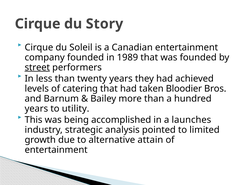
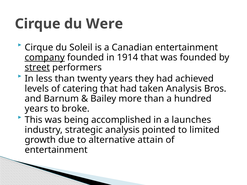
Story: Story -> Were
company underline: none -> present
1989: 1989 -> 1914
taken Bloodier: Bloodier -> Analysis
utility: utility -> broke
